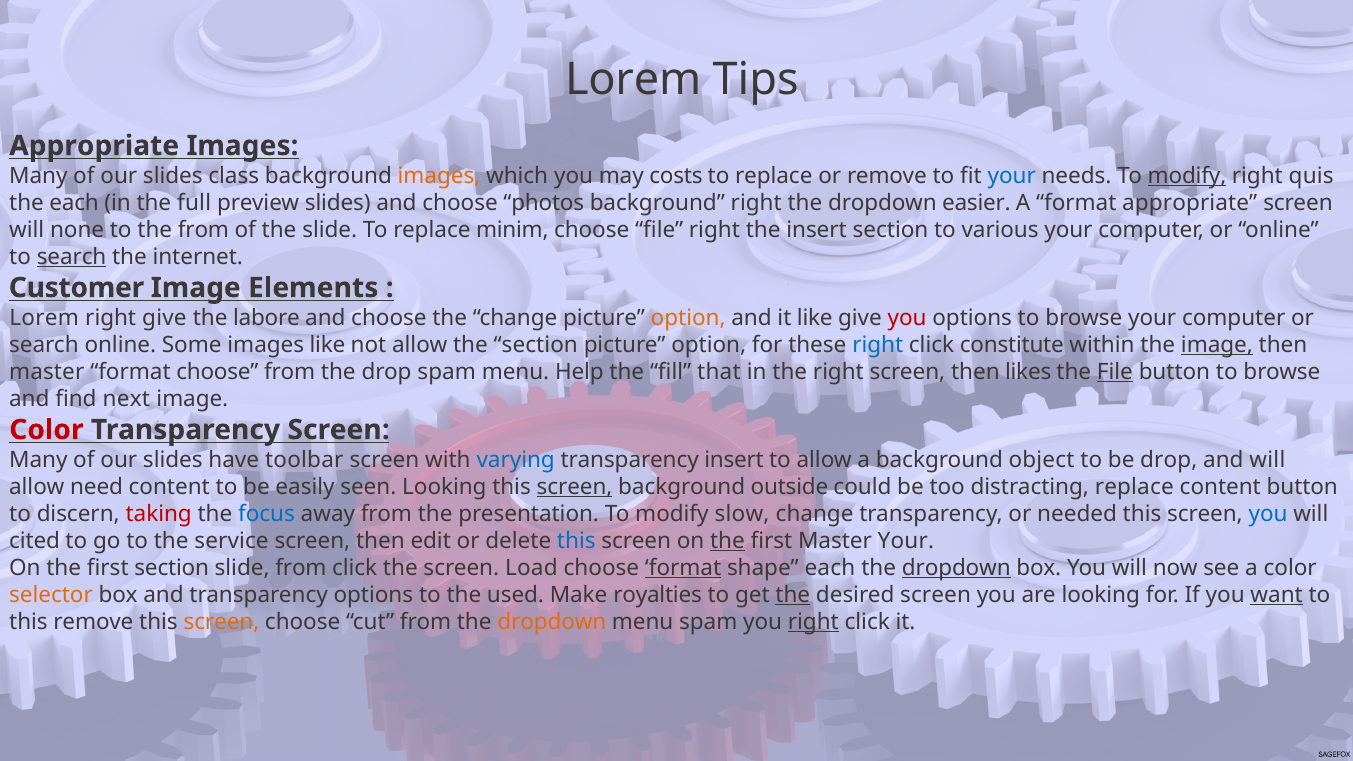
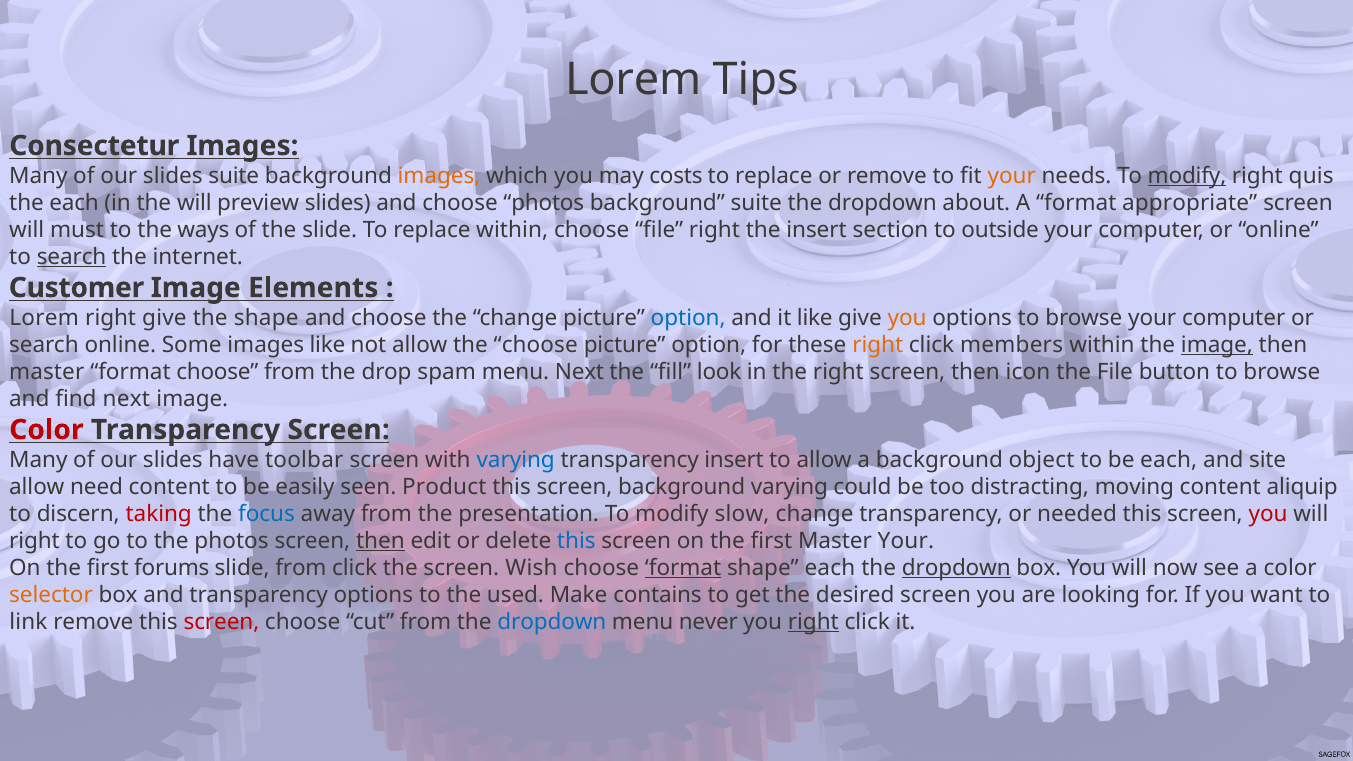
Appropriate at (94, 146): Appropriate -> Consectetur
slides class: class -> suite
your at (1012, 176) colour: blue -> orange
the full: full -> will
background right: right -> suite
easier: easier -> about
none: none -> must
the from: from -> ways
replace minim: minim -> within
various: various -> outside
the labore: labore -> shape
option at (688, 318) colour: orange -> blue
you at (907, 318) colour: red -> orange
the section: section -> choose
right at (878, 345) colour: blue -> orange
constitute: constitute -> members
menu Help: Help -> Next
that: that -> look
likes: likes -> icon
File at (1115, 372) underline: present -> none
be drop: drop -> each
and will: will -> site
seen Looking: Looking -> Product
screen at (575, 487) underline: present -> none
background outside: outside -> varying
distracting replace: replace -> moving
content button: button -> aliquip
you at (1268, 514) colour: blue -> red
cited at (35, 541): cited -> right
the service: service -> photos
then at (380, 541) underline: none -> present
the at (727, 541) underline: present -> none
first section: section -> forums
Load: Load -> Wish
royalties: royalties -> contains
the at (793, 595) underline: present -> none
want underline: present -> none
this at (29, 622): this -> link
screen at (221, 622) colour: orange -> red
dropdown at (552, 622) colour: orange -> blue
menu spam: spam -> never
